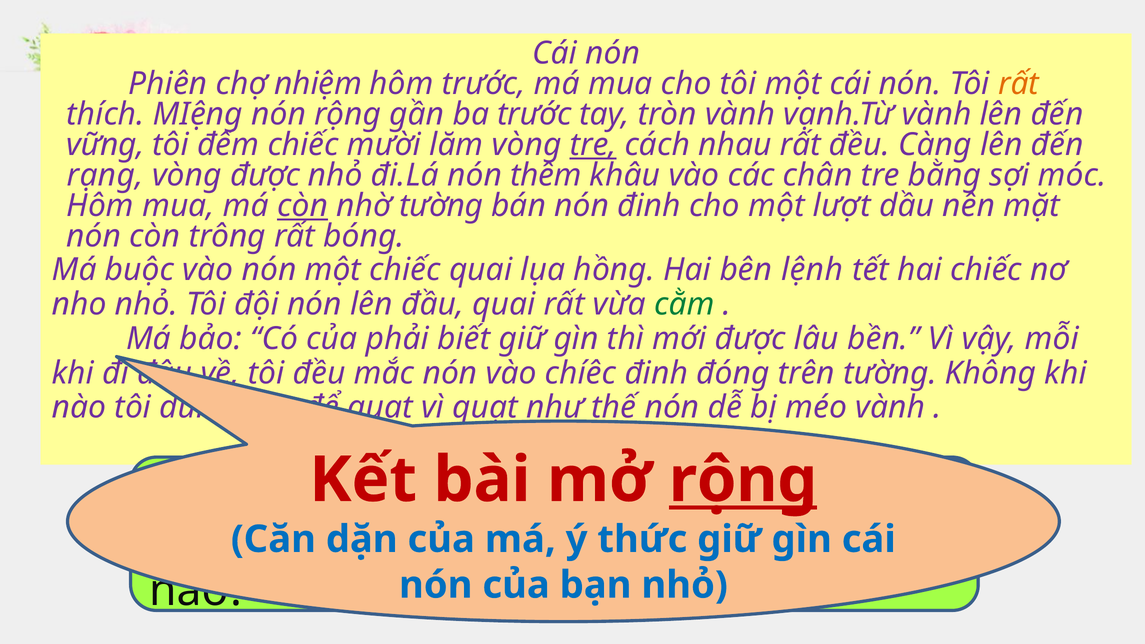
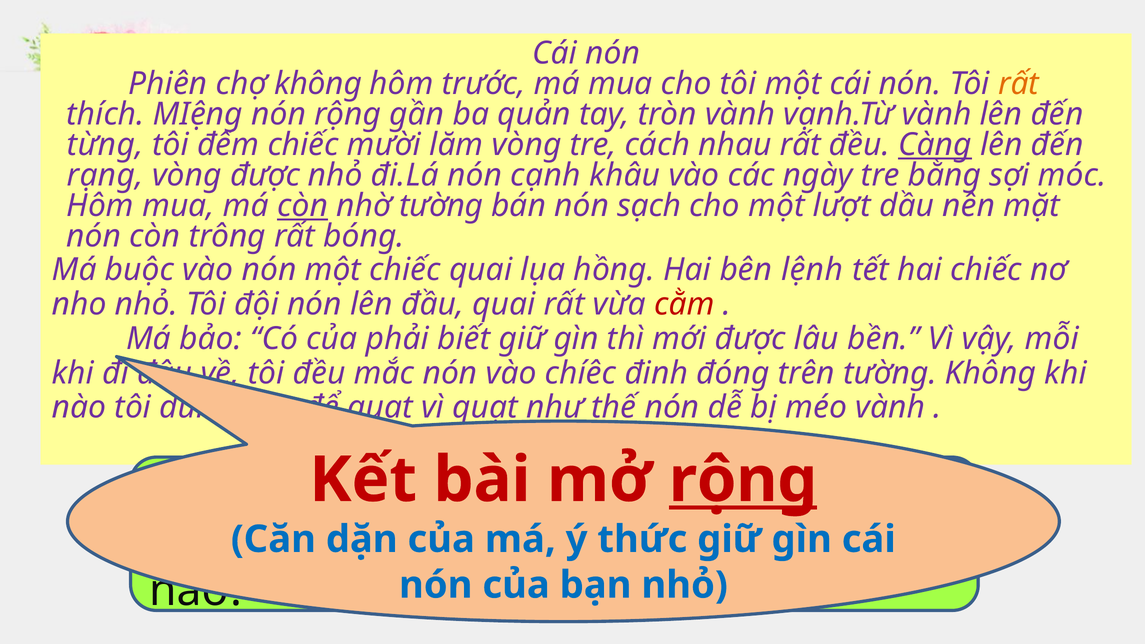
chợ nhiệm: nhiệm -> không
ba trước: trước -> quản
vững: vững -> từng
tre at (593, 145) underline: present -> none
Càng underline: none -> present
thêm: thêm -> cạnh
chân: chân -> ngày
nón đinh: đinh -> sạch
cằm colour: green -> red
